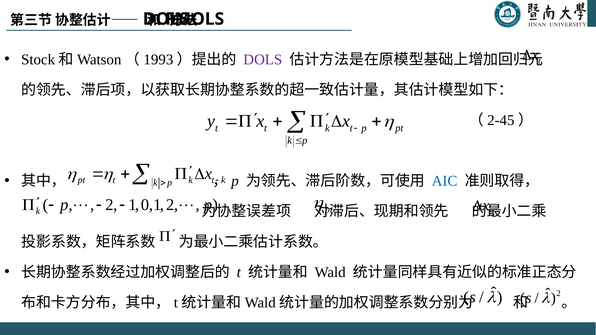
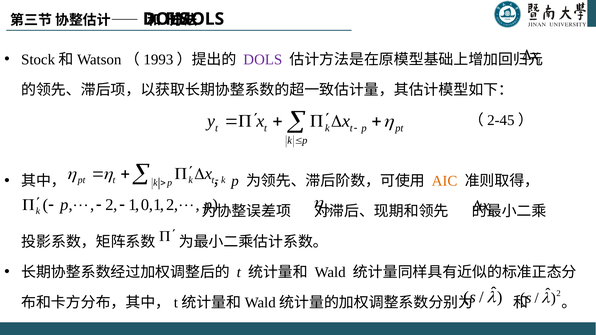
AIC colour: blue -> orange
